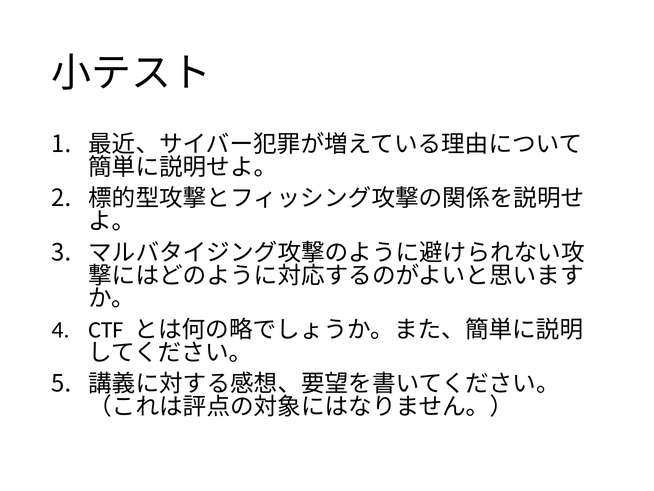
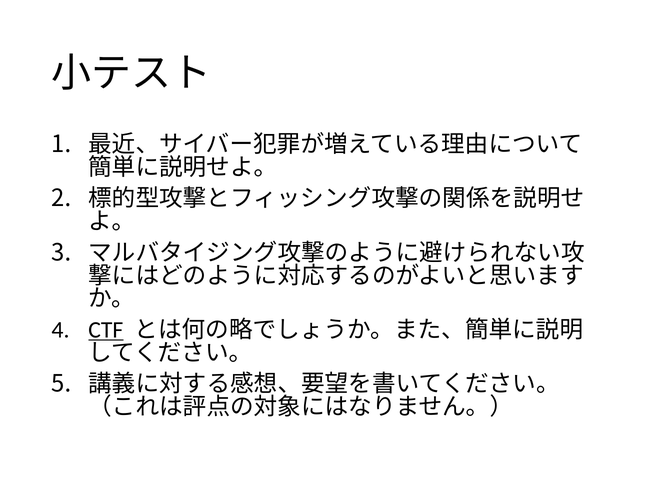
CTF underline: none -> present
